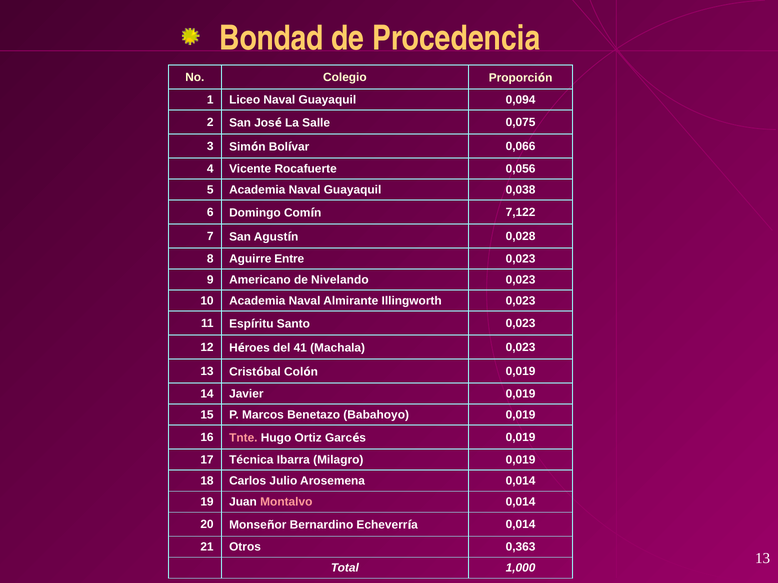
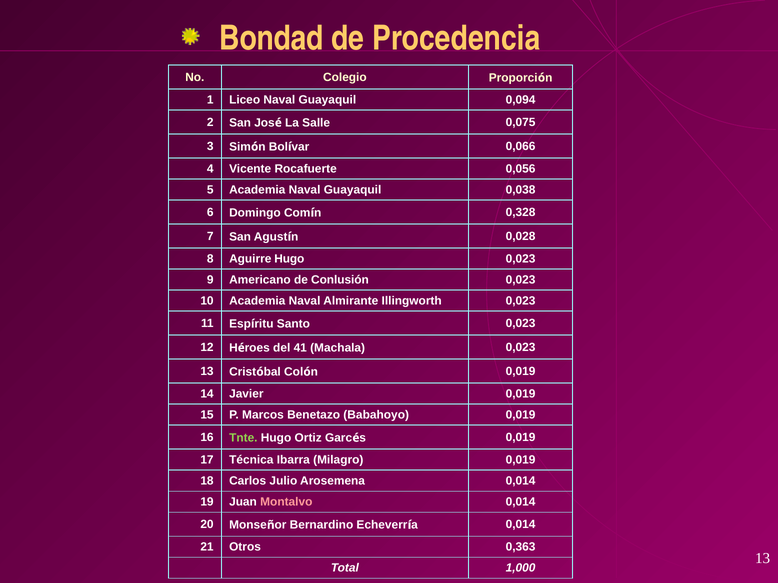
7,122: 7,122 -> 0,328
Aguirre Entre: Entre -> Hugo
Nivelando: Nivelando -> Conlusión
Tnte colour: pink -> light green
